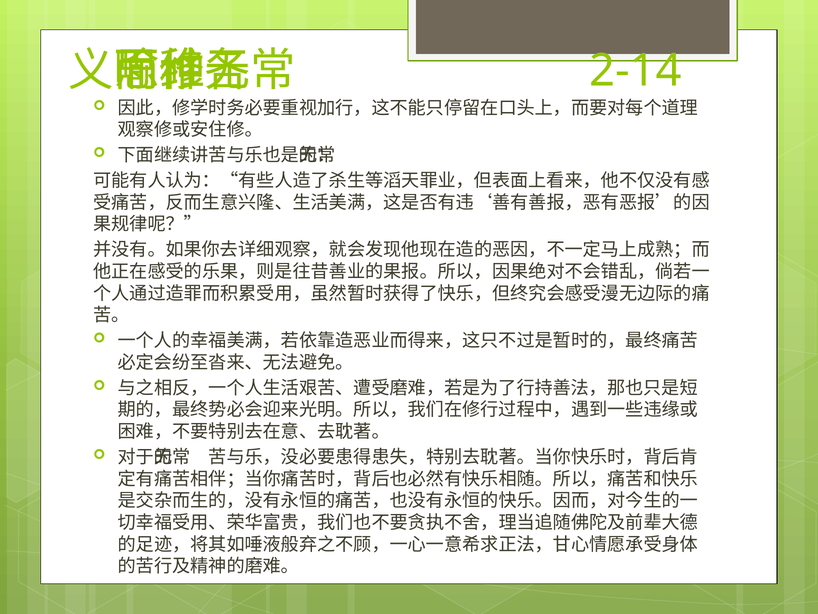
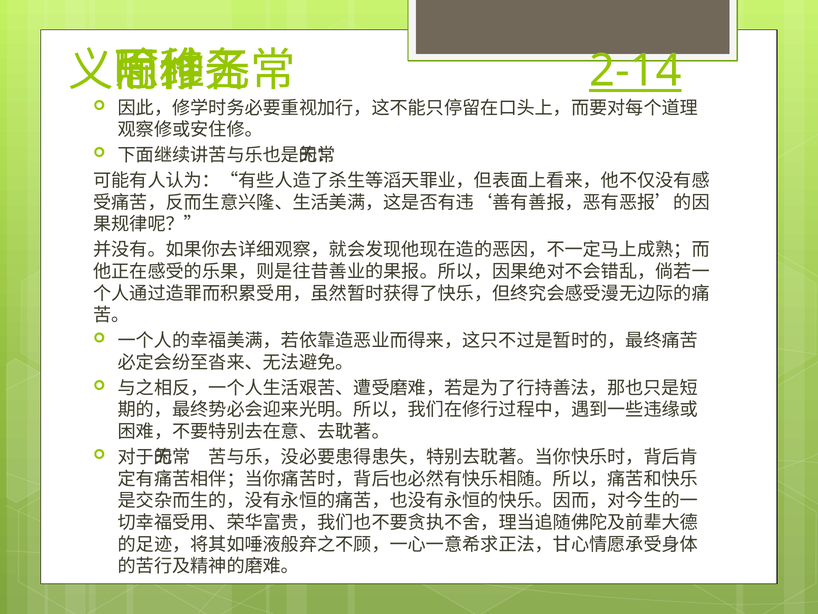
2-14 underline: none -> present
